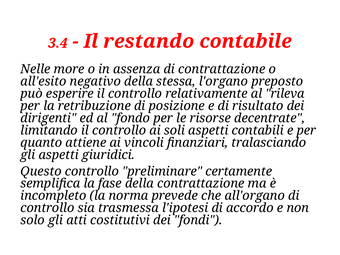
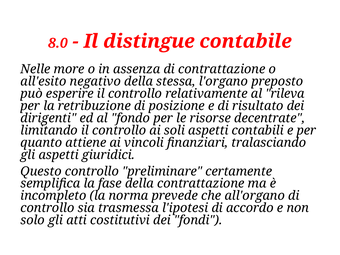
3.4: 3.4 -> 8.0
restando: restando -> distingue
